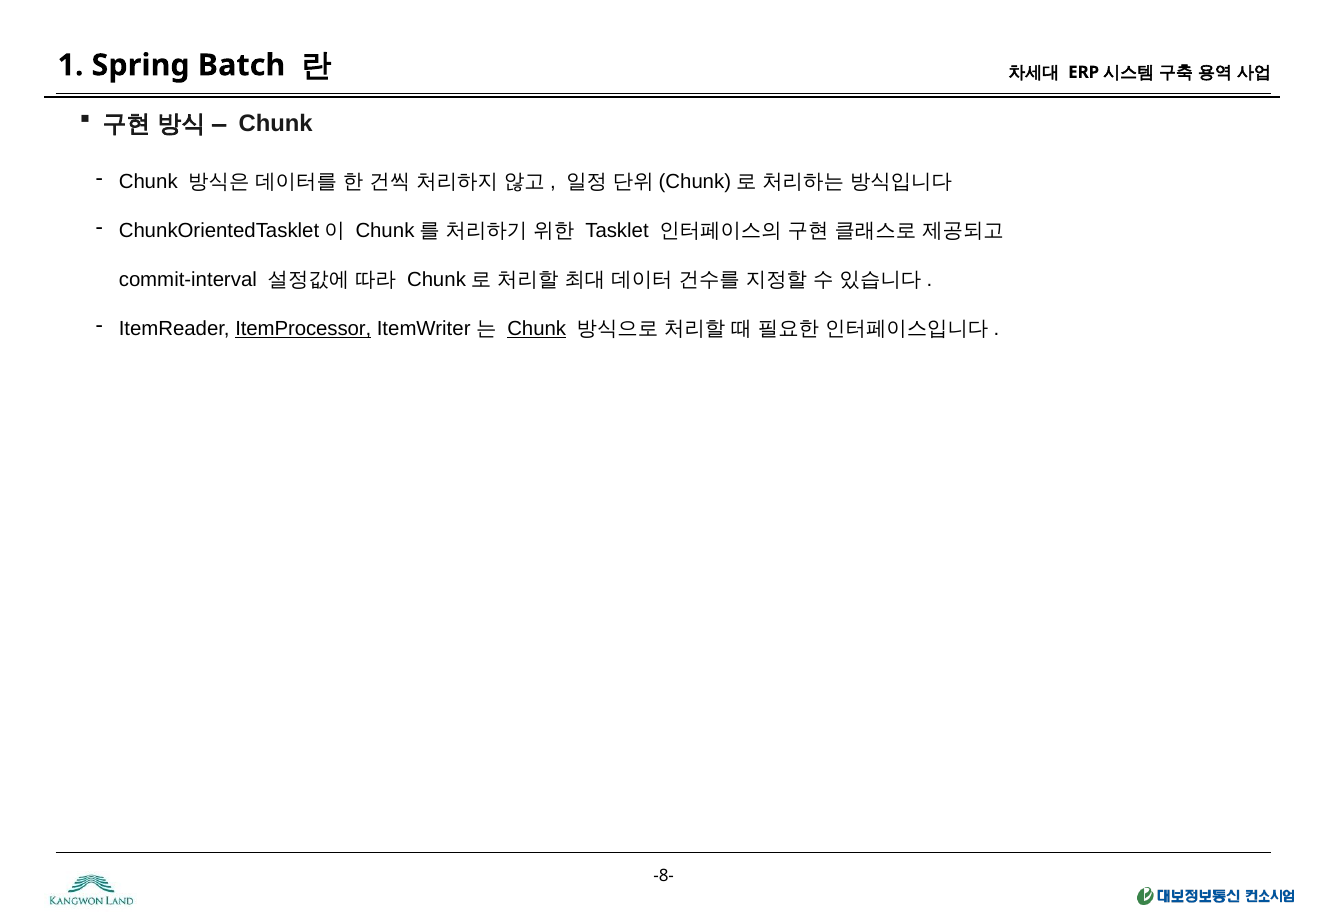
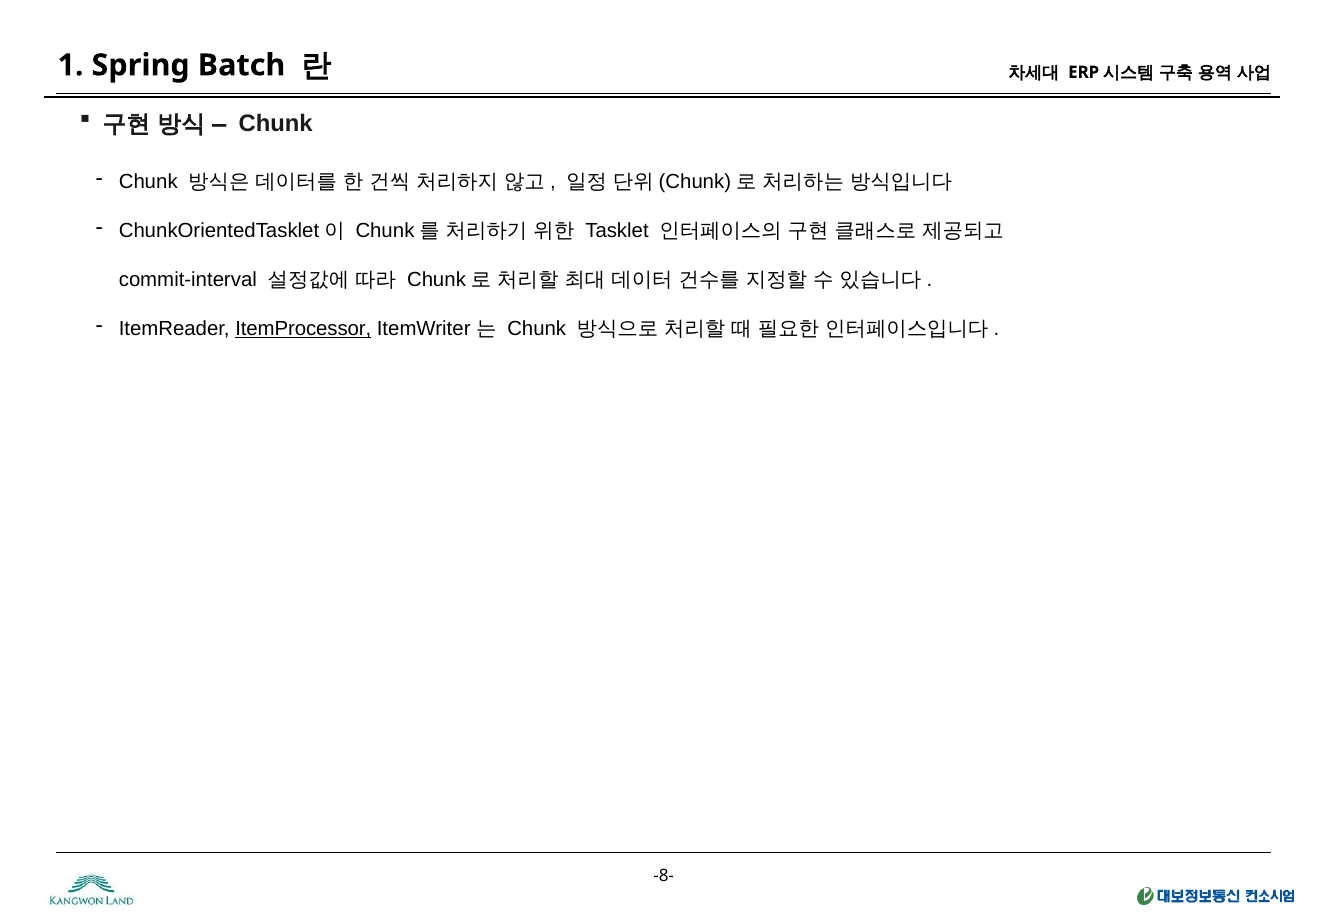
Chunk at (537, 329) underline: present -> none
